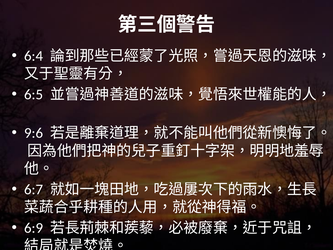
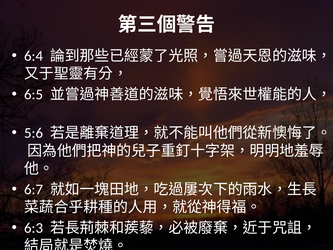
9:6: 9:6 -> 5:6
6:9: 6:9 -> 6:3
